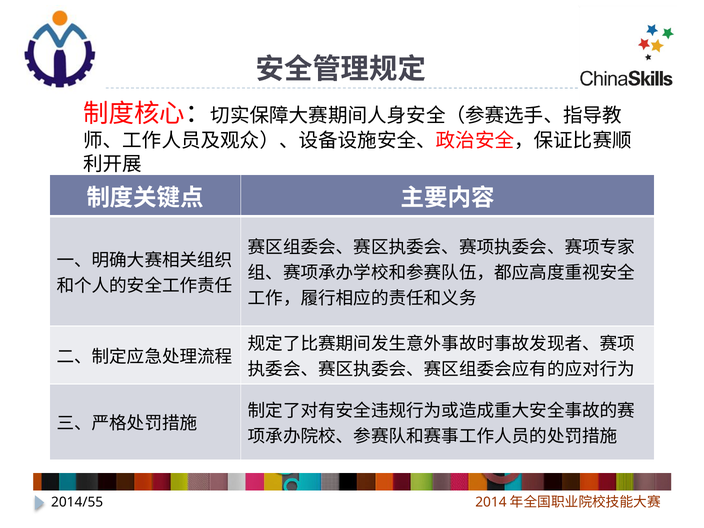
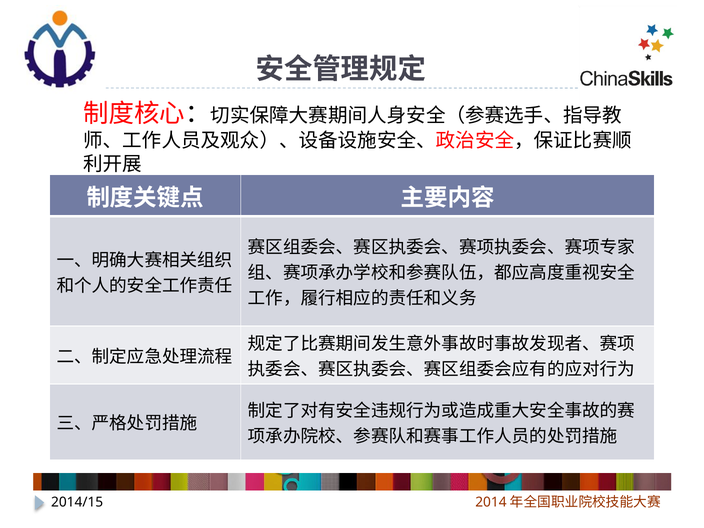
2014/55: 2014/55 -> 2014/15
